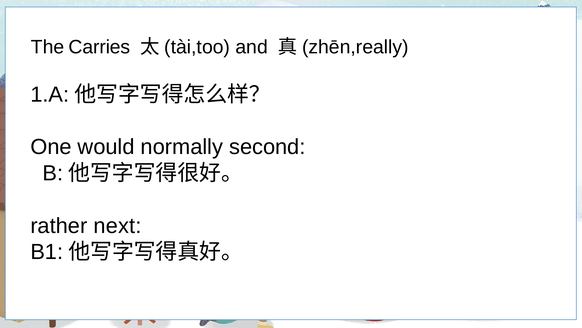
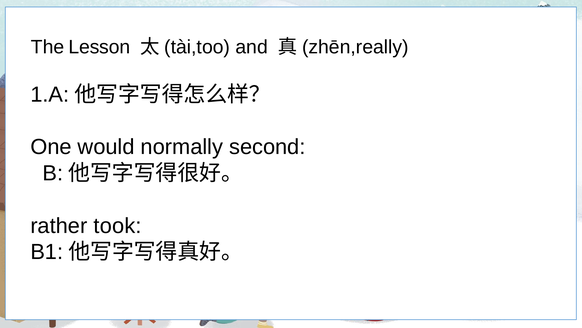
Carries: Carries -> Lesson
next: next -> took
